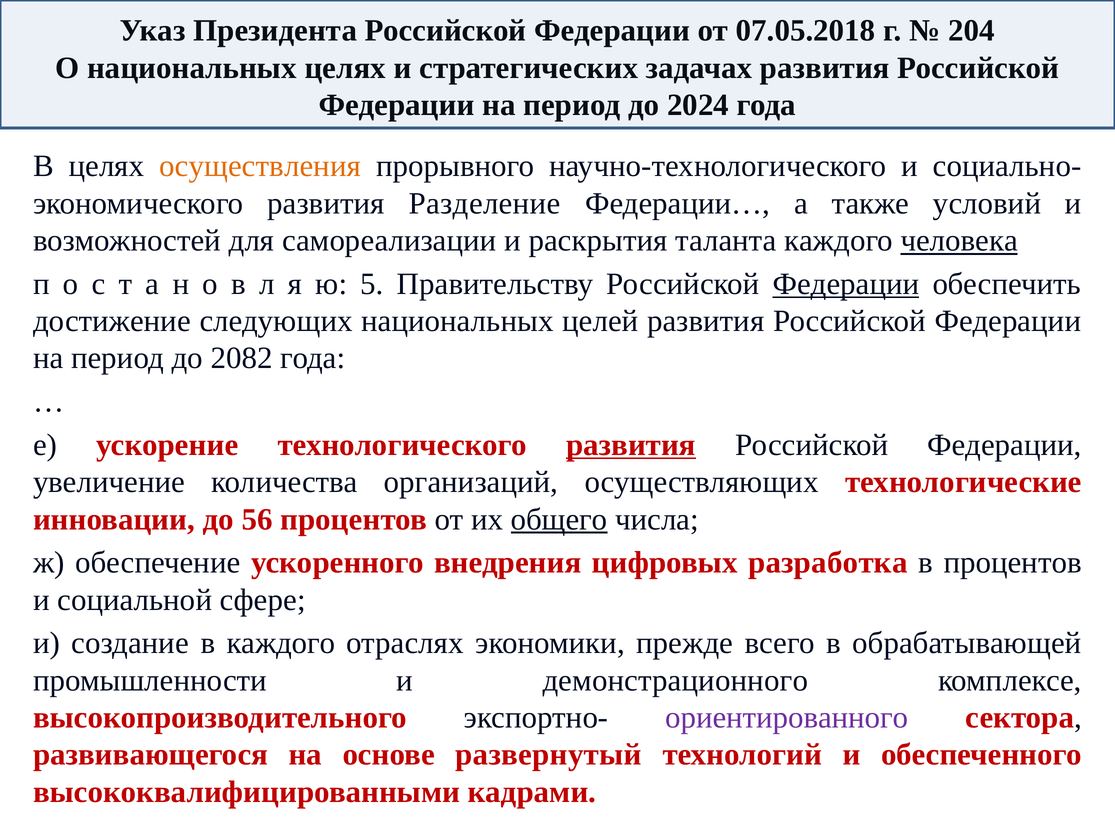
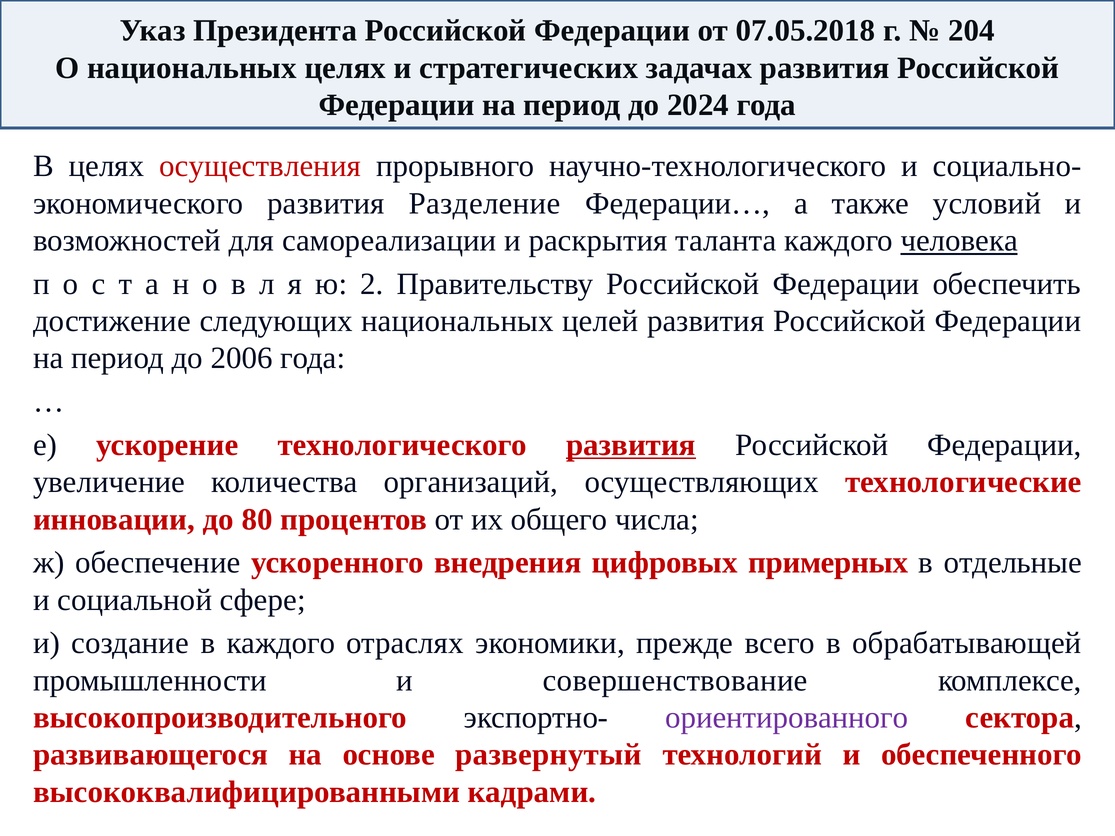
осуществления colour: orange -> red
5: 5 -> 2
Федерации at (846, 284) underline: present -> none
2082: 2082 -> 2006
56: 56 -> 80
общего underline: present -> none
разработка: разработка -> примерных
в процентов: процентов -> отдельные
демонстрационного: демонстрационного -> совершенствование
